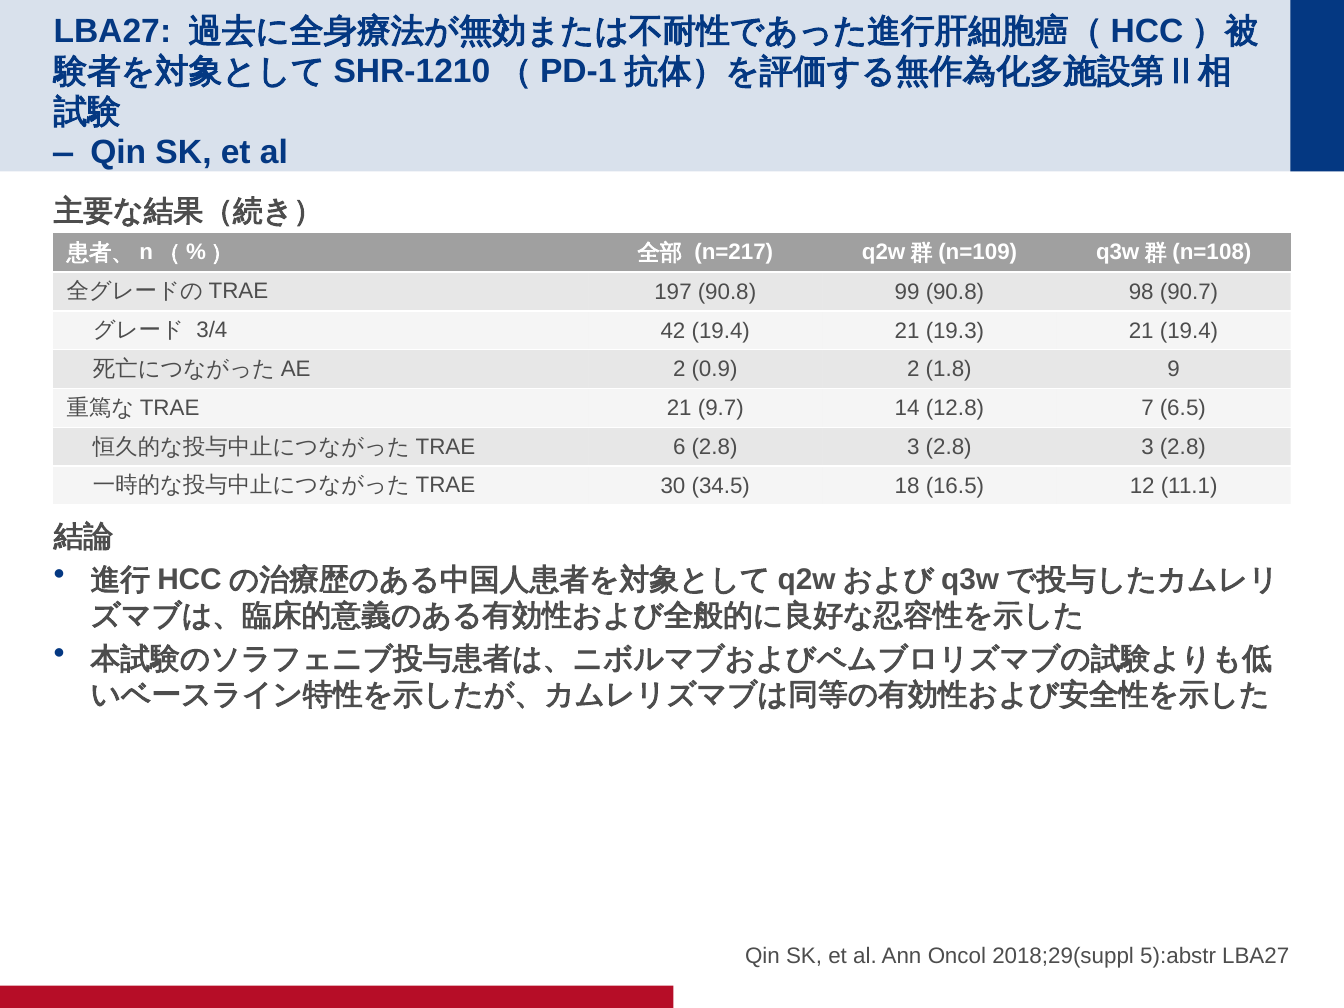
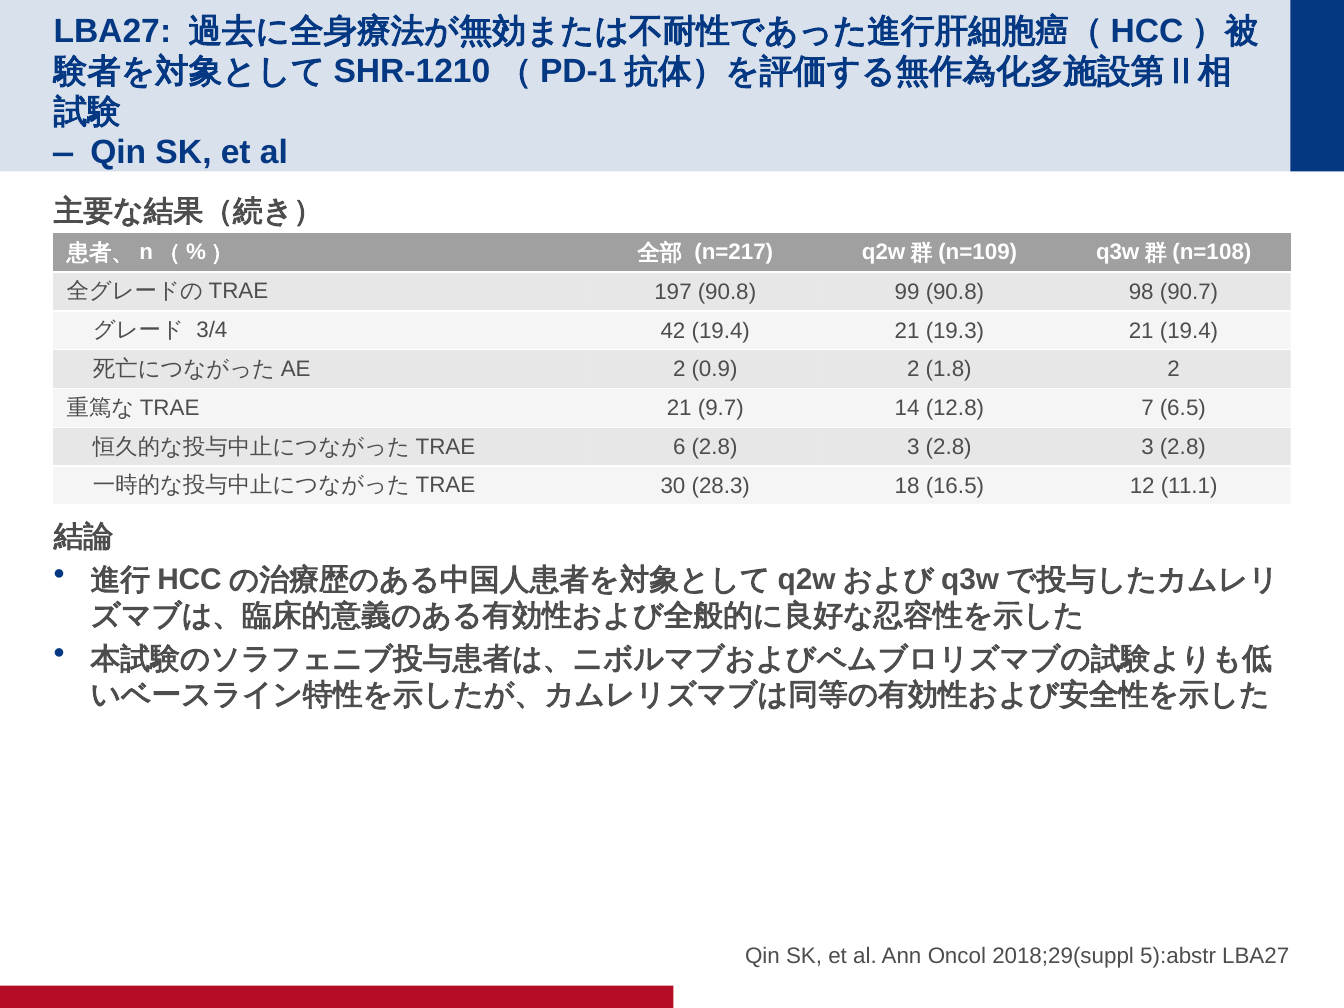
1.8 9: 9 -> 2
34.5: 34.5 -> 28.3
